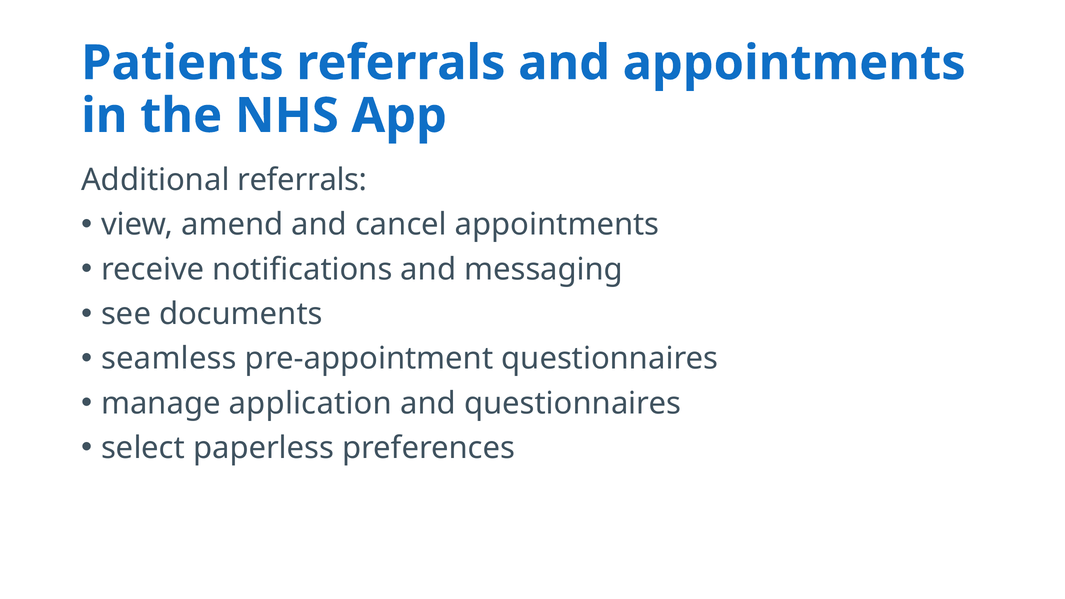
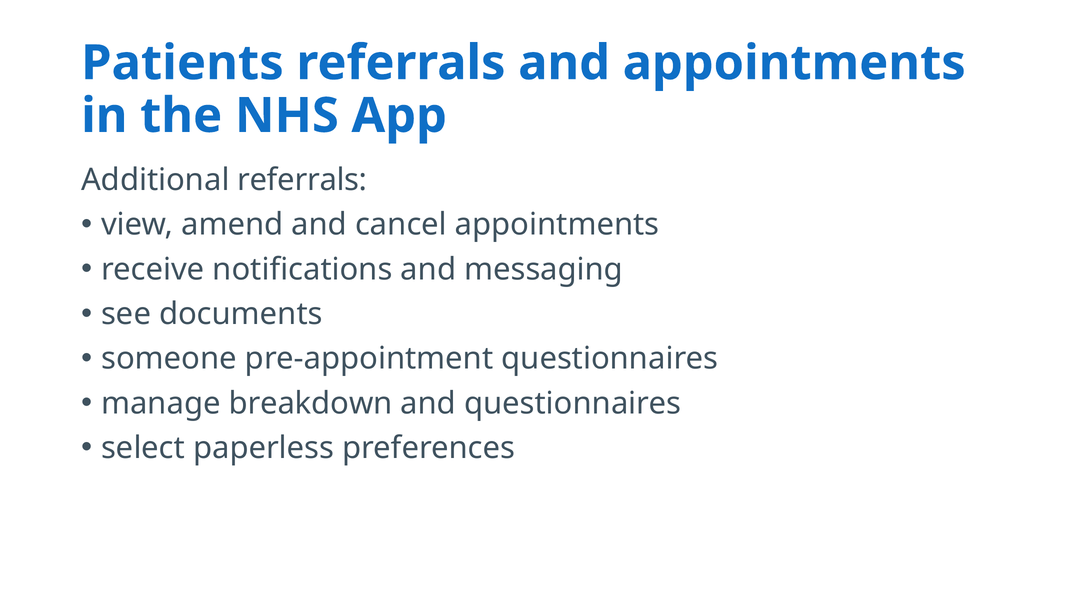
seamless: seamless -> someone
application: application -> breakdown
